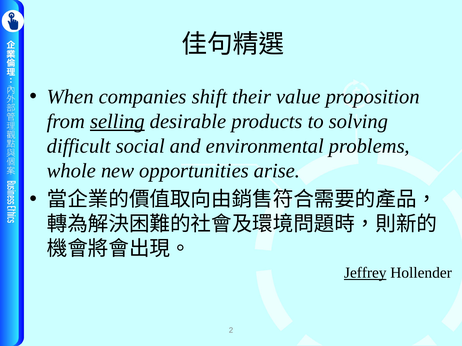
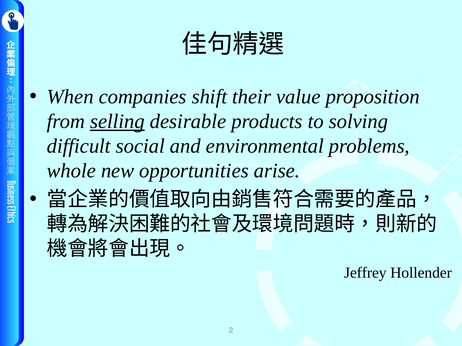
Jeffrey underline: present -> none
